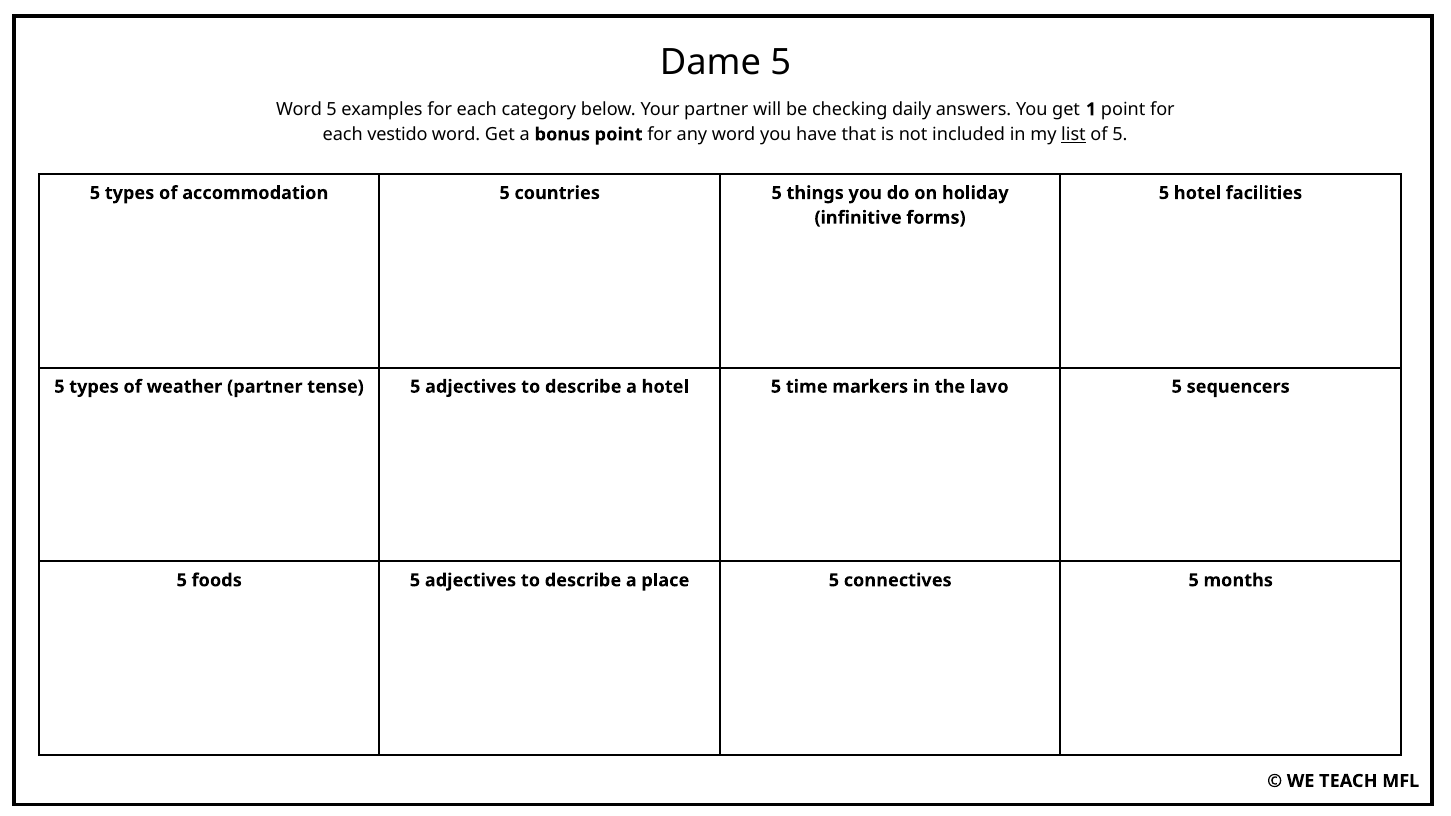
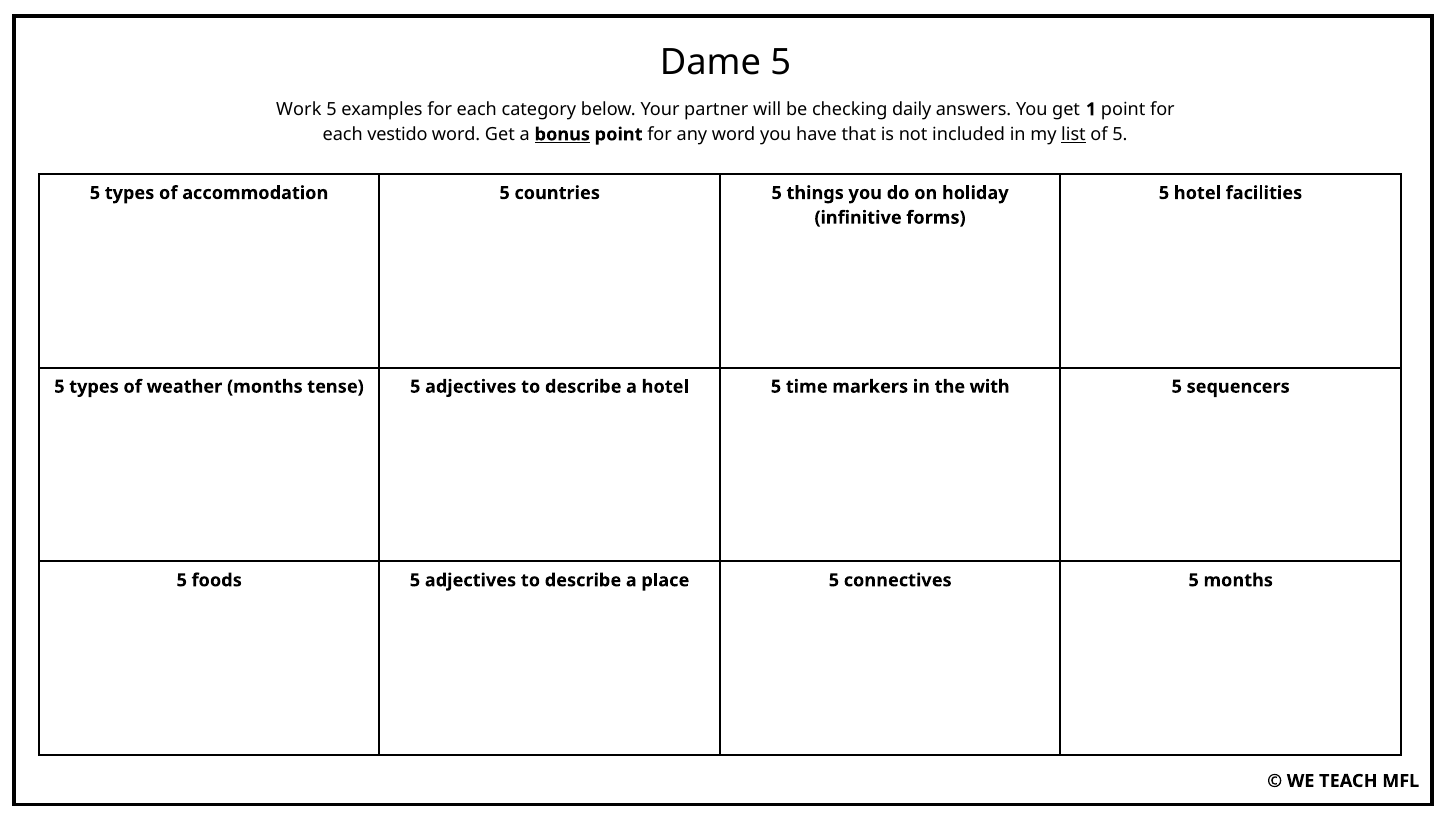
Word at (299, 109): Word -> Work
bonus underline: none -> present
weather partner: partner -> months
lavo: lavo -> with
